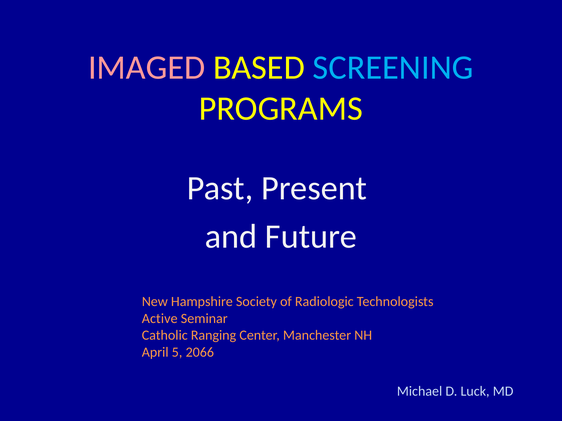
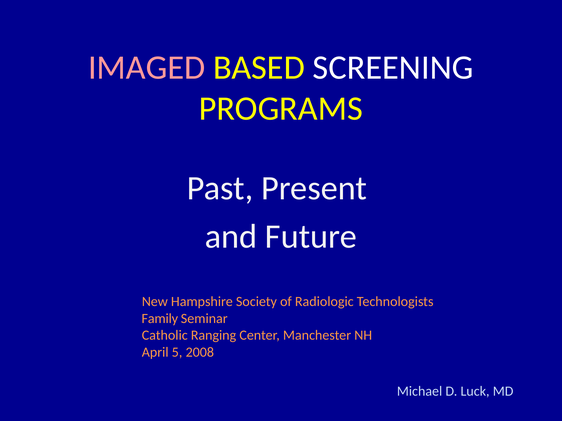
SCREENING colour: light blue -> white
Active: Active -> Family
2066: 2066 -> 2008
